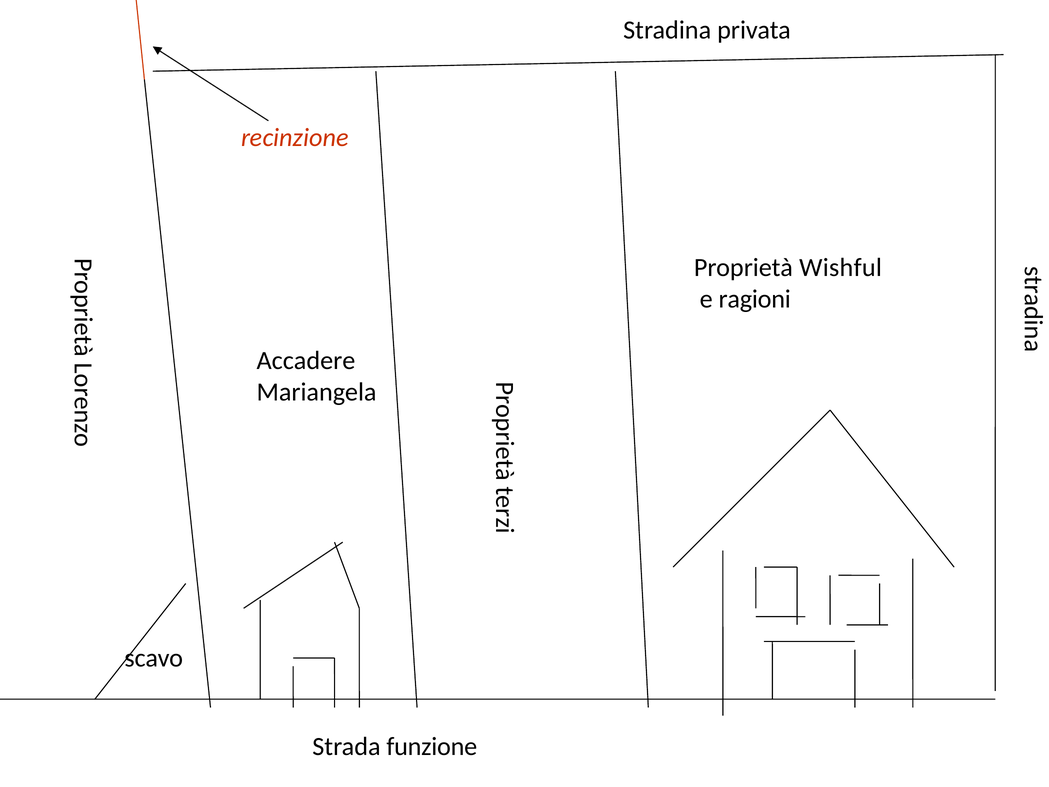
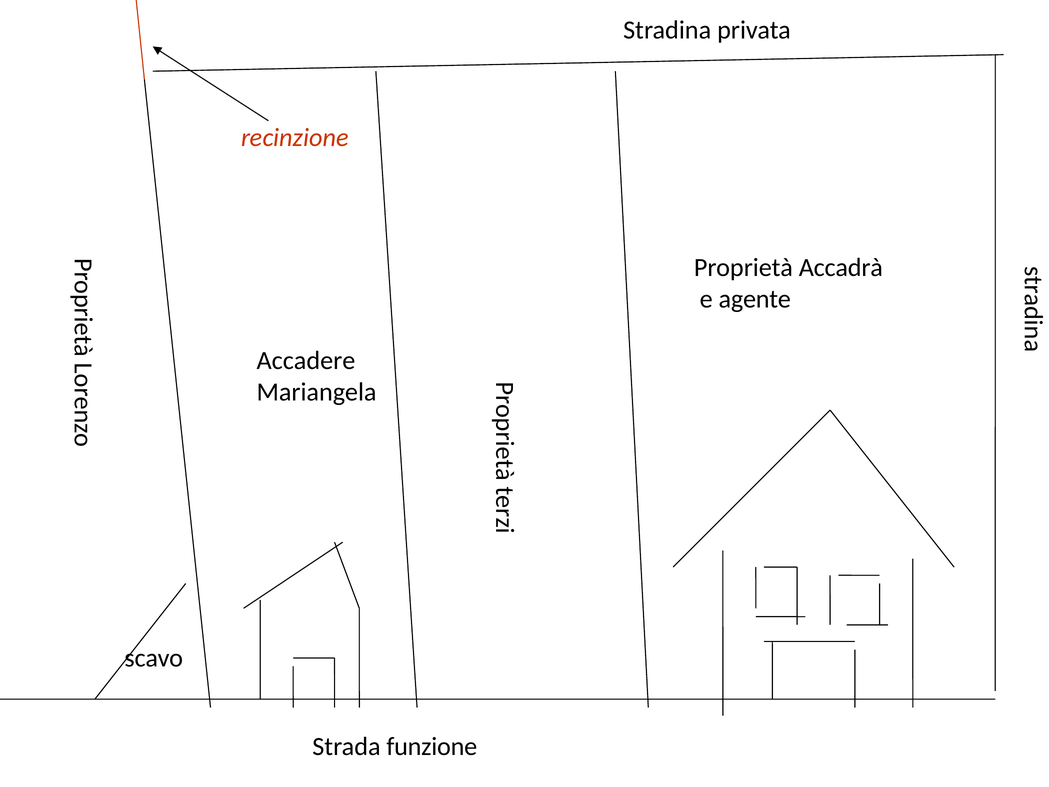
Wishful: Wishful -> Accadrà
ragioni: ragioni -> agente
